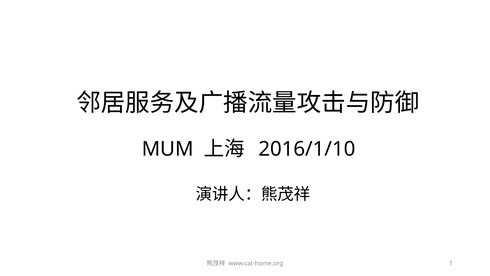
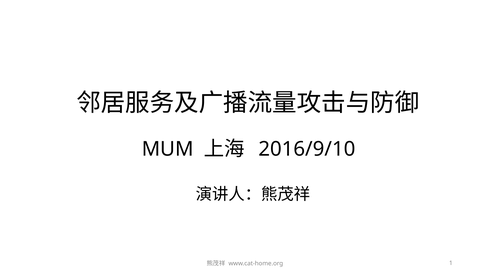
2016/1/10: 2016/1/10 -> 2016/9/10
